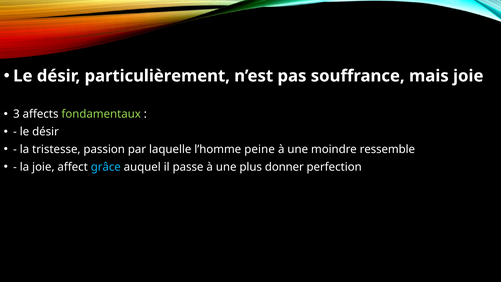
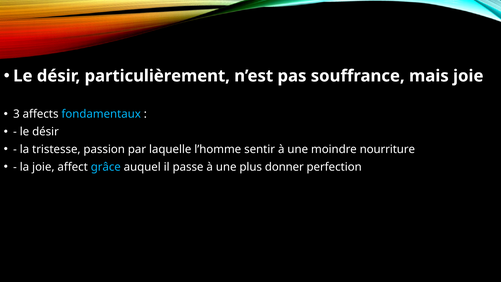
fondamentaux colour: light green -> light blue
peine: peine -> sentir
ressemble: ressemble -> nourriture
